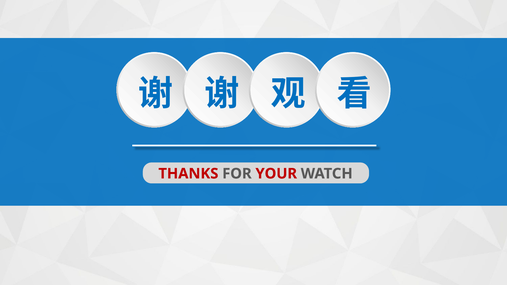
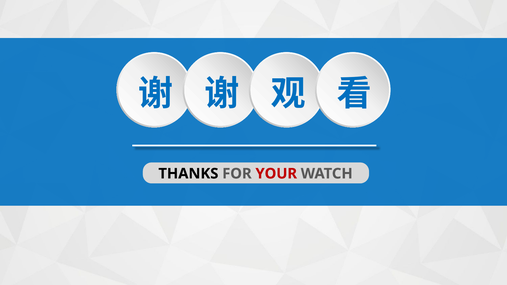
THANKS colour: red -> black
